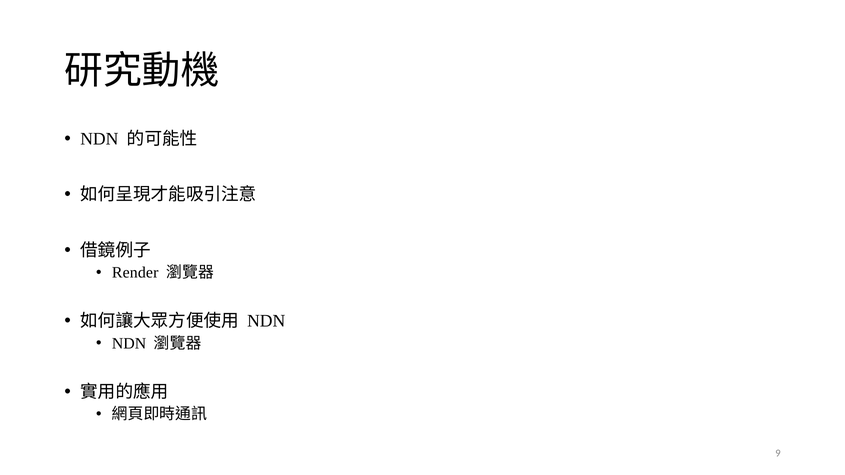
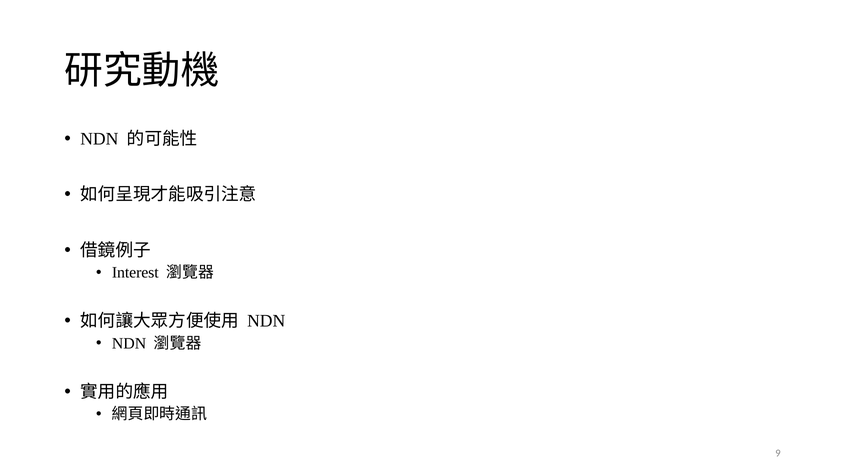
Render: Render -> Interest
